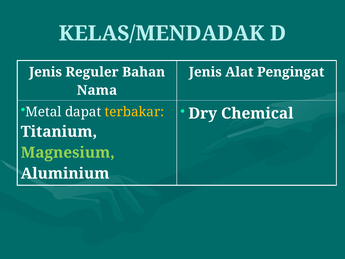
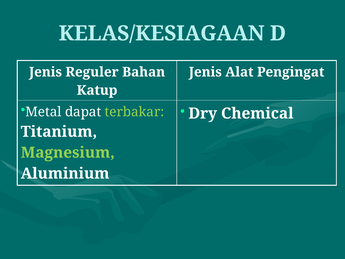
KELAS/MENDADAK: KELAS/MENDADAK -> KELAS/KESIAGAAN
Nama: Nama -> Katup
terbakar colour: yellow -> light green
